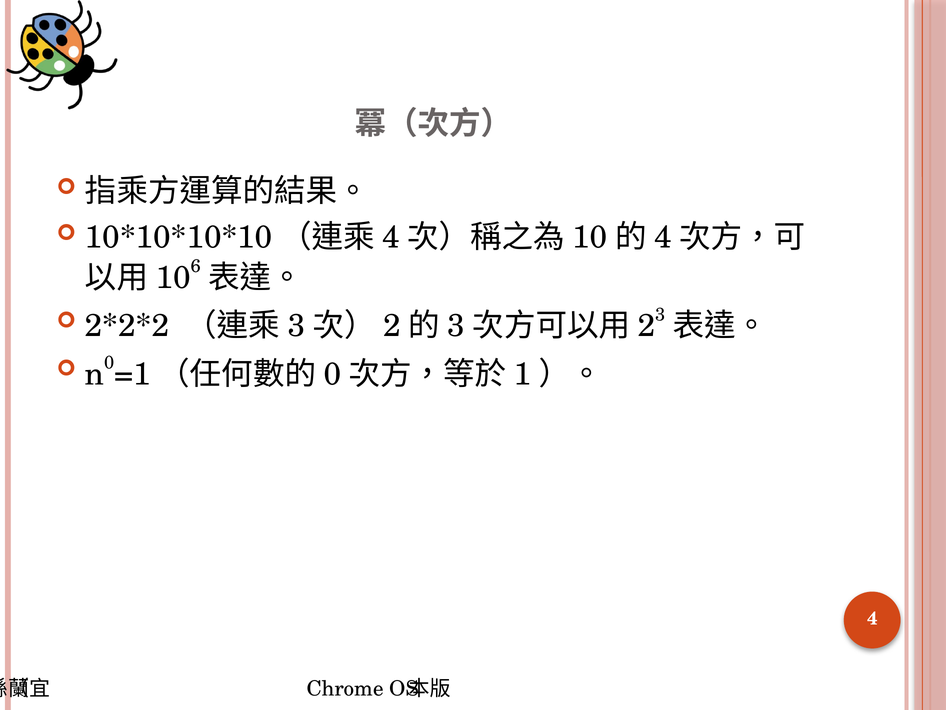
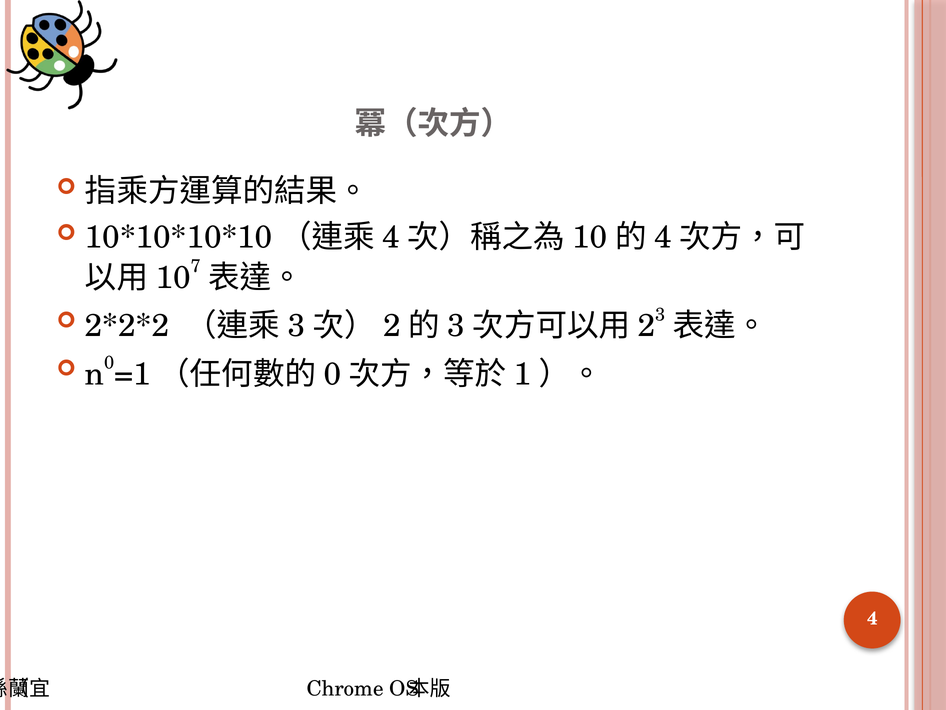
6: 6 -> 7
